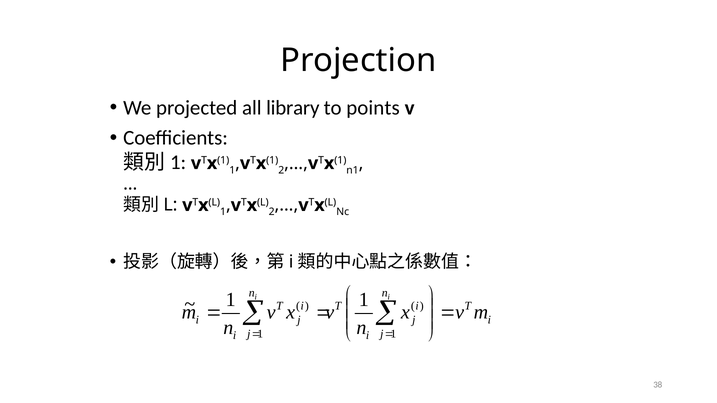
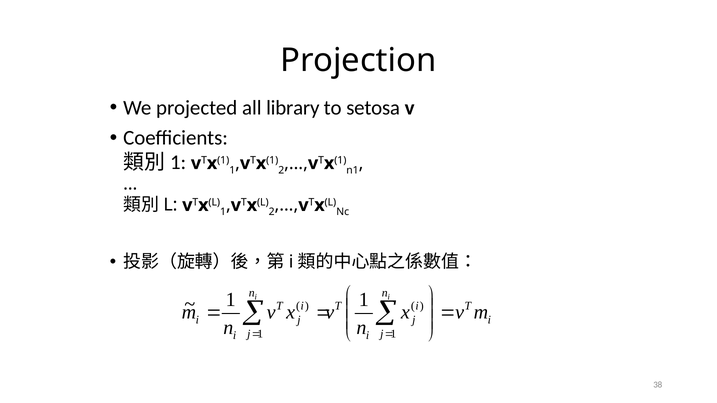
points: points -> setosa
